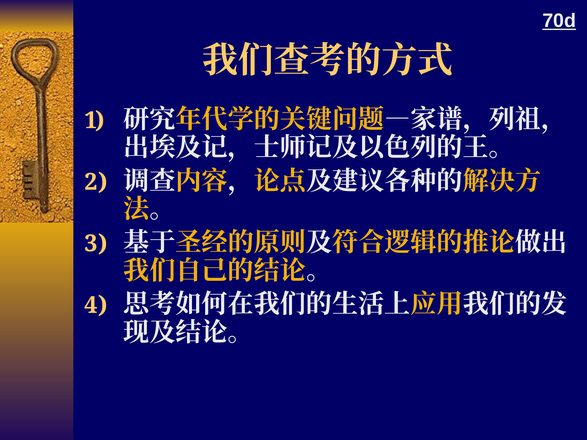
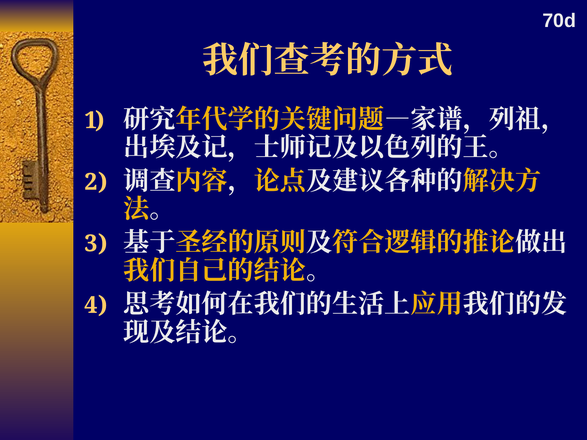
70d underline: present -> none
